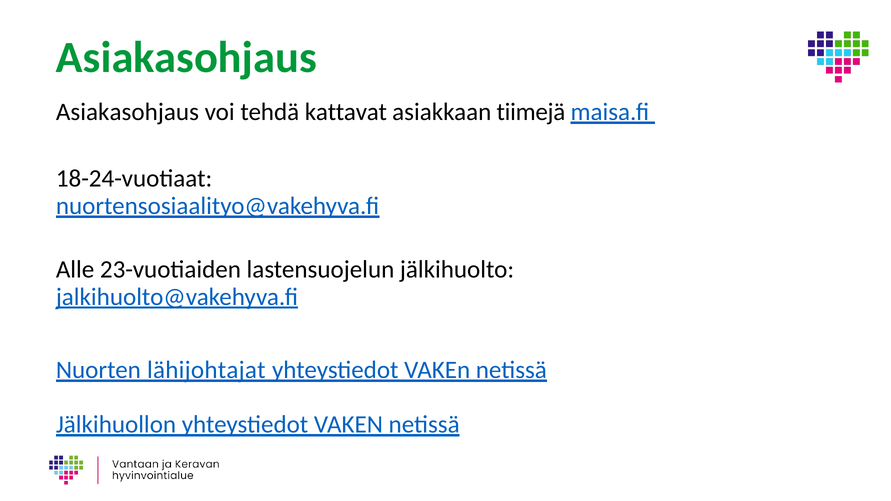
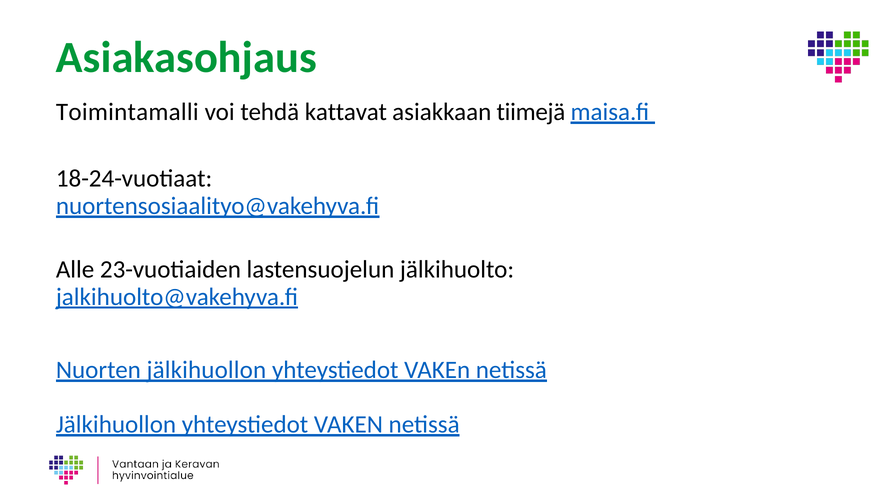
Asiakasohjaus at (127, 112): Asiakasohjaus -> Toimintamalli
Nuorten lähijohtajat: lähijohtajat -> jälkihuollon
